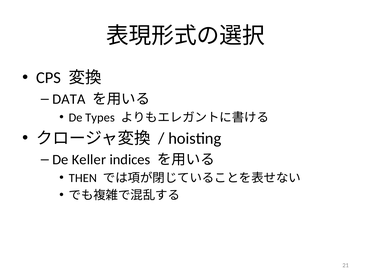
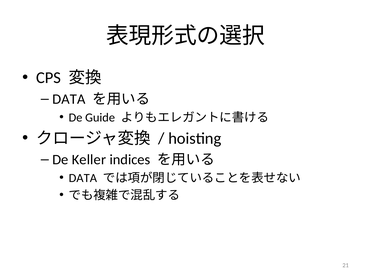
Types: Types -> Guide
THEN at (83, 178): THEN -> DATA
